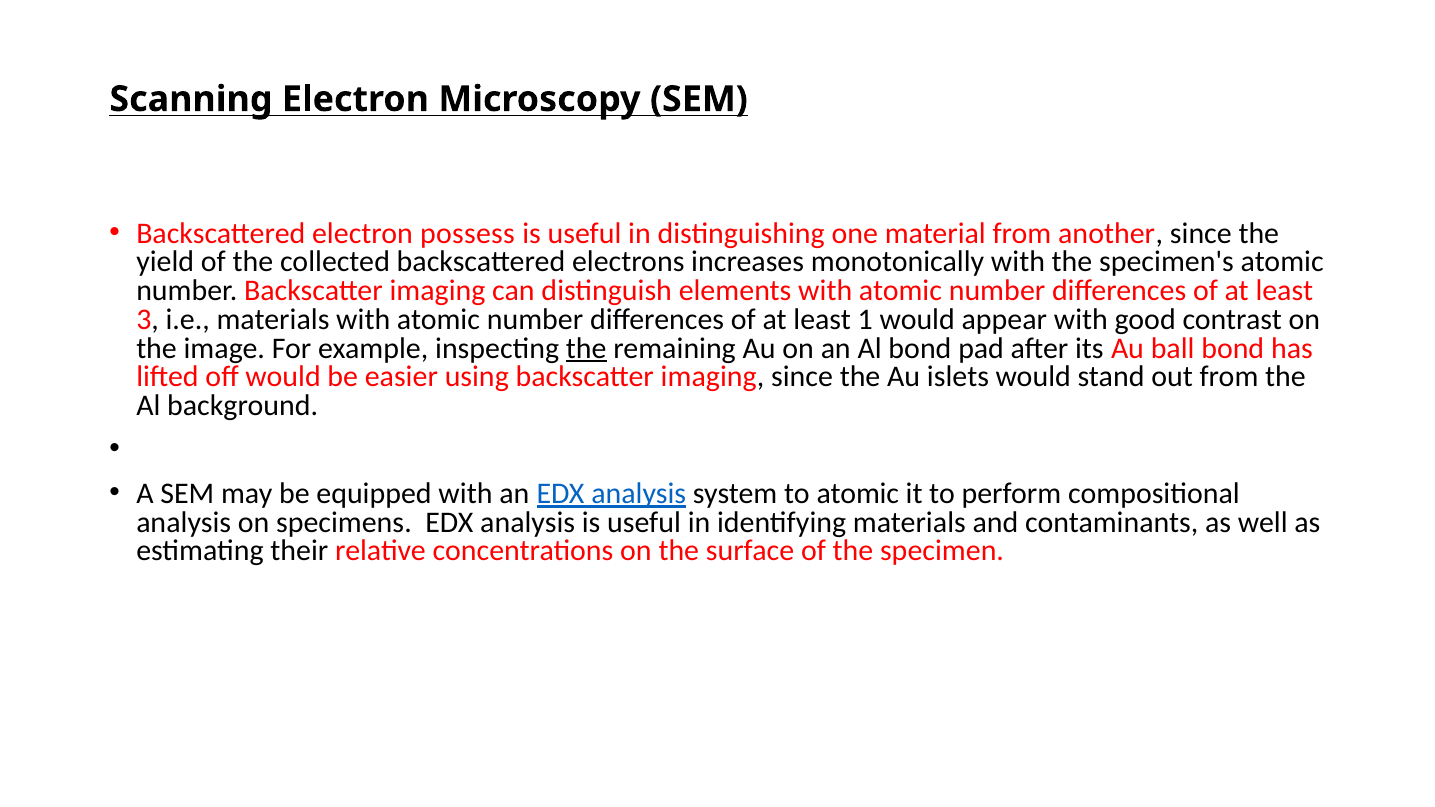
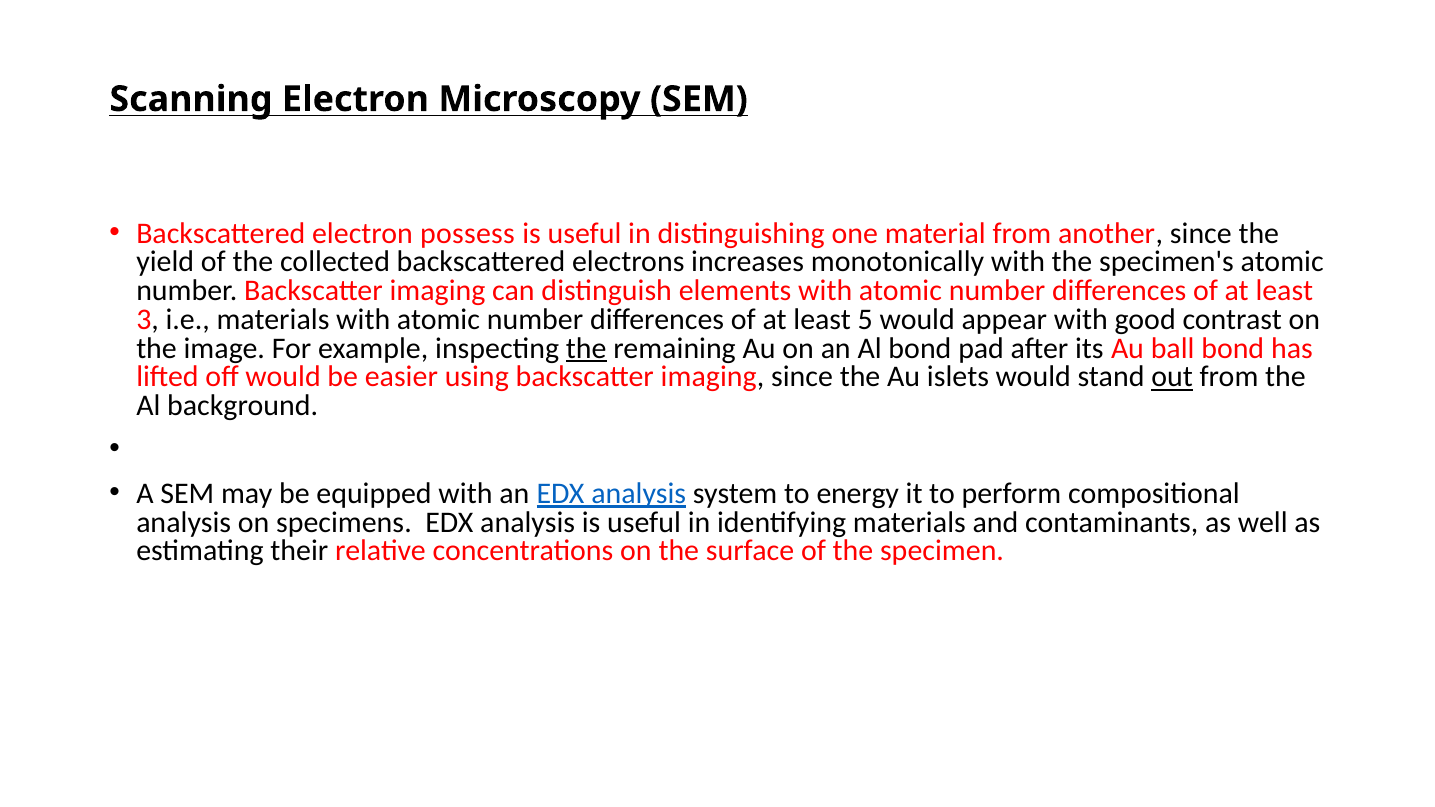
1: 1 -> 5
out underline: none -> present
to atomic: atomic -> energy
